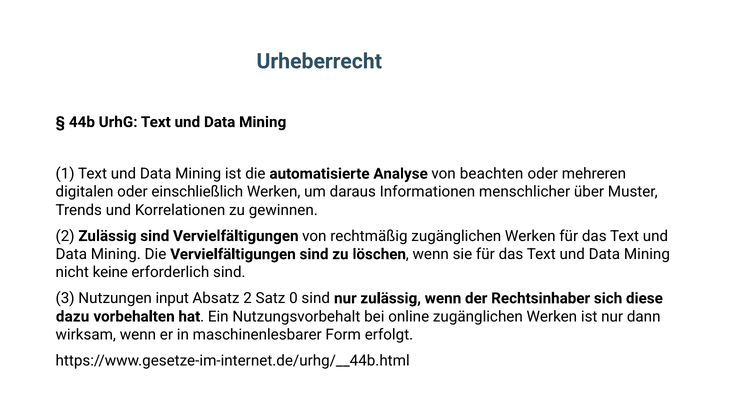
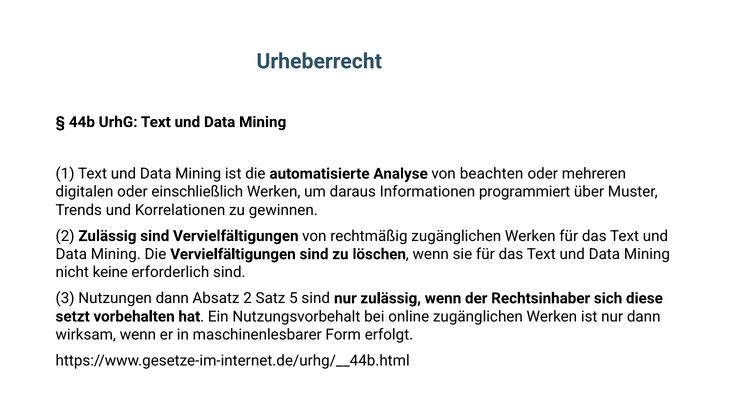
menschlicher: menschlicher -> programmiert
Nutzungen input: input -> dann
0: 0 -> 5
dazu: dazu -> setzt
